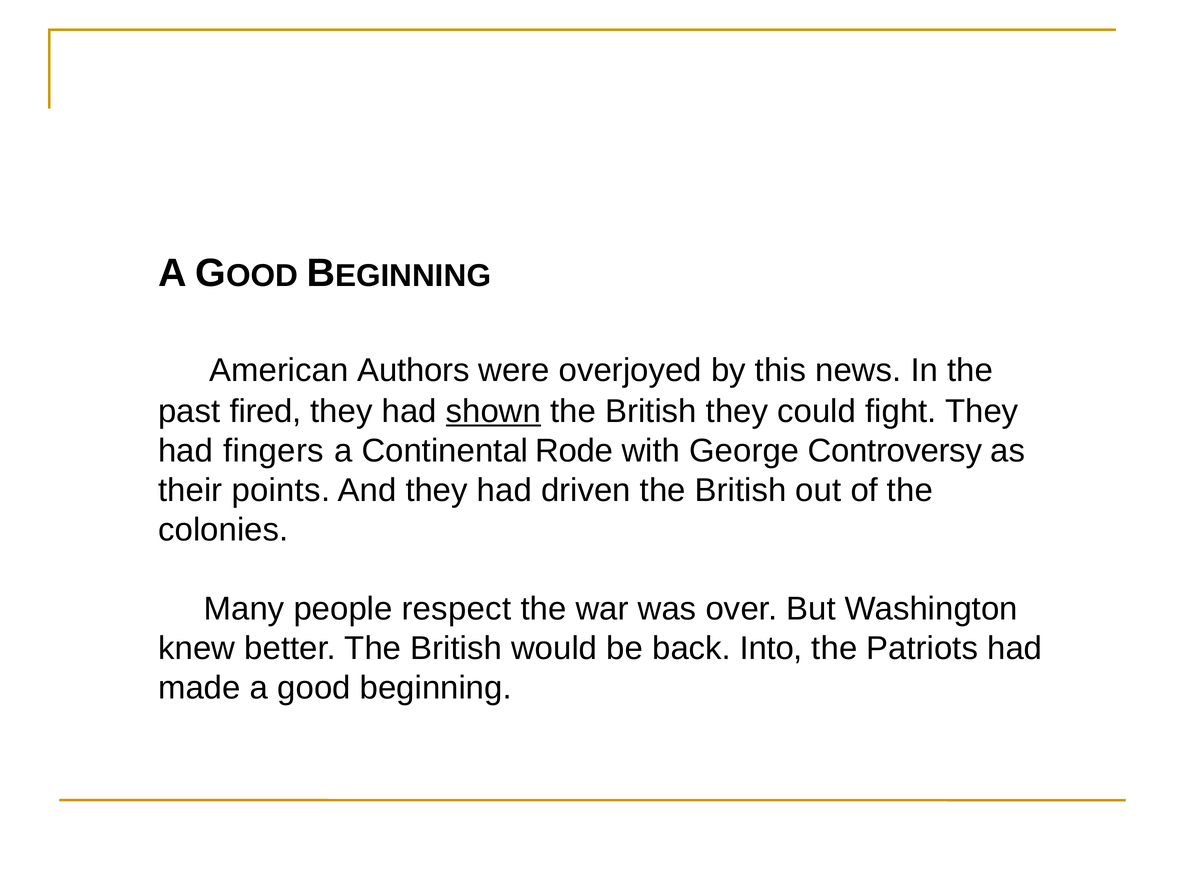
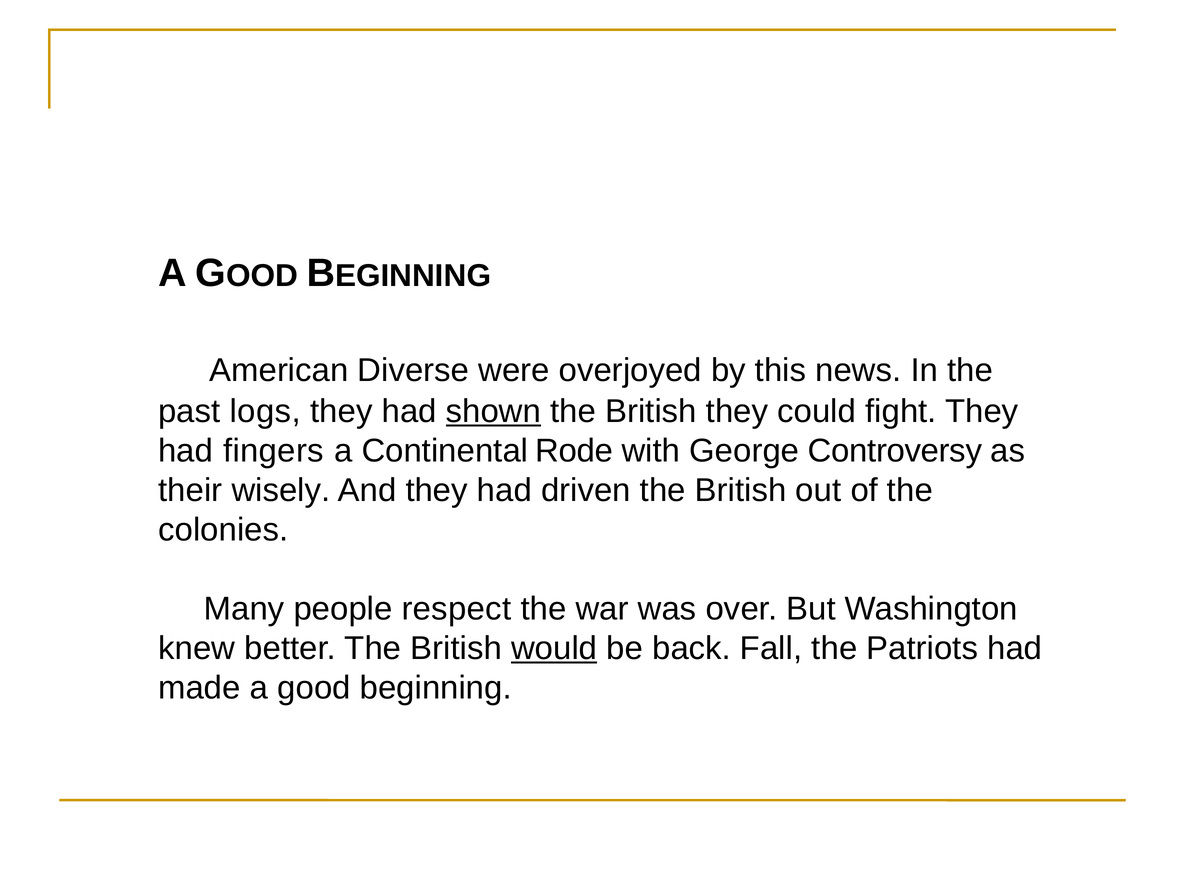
Authors: Authors -> Diverse
fired: fired -> logs
points: points -> wisely
would underline: none -> present
Into: Into -> Fall
